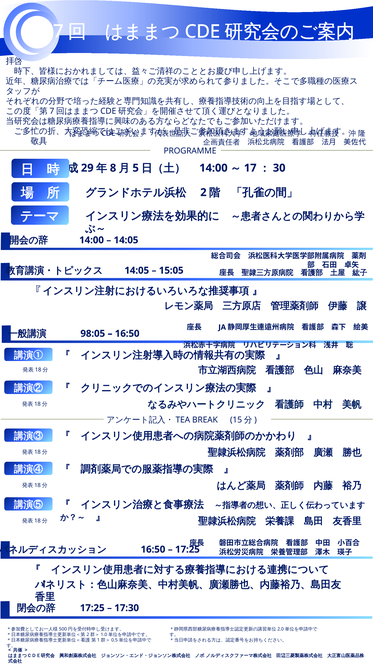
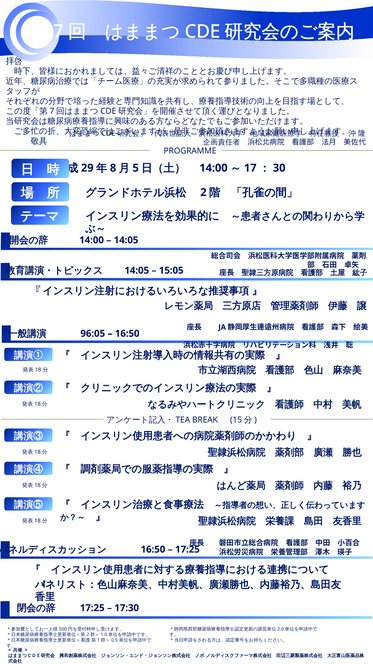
98:05: 98:05 -> 96:05
